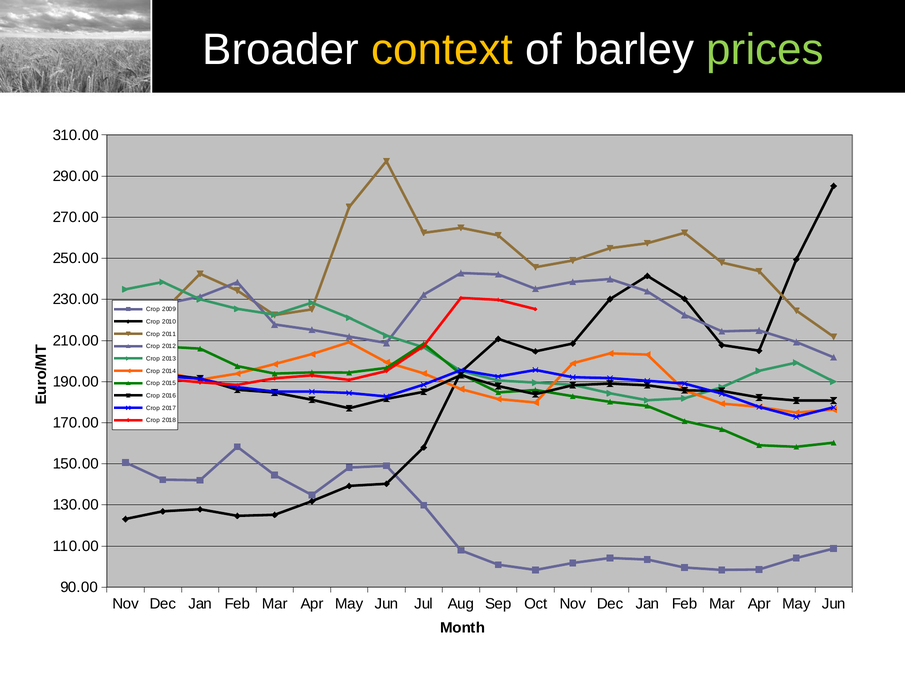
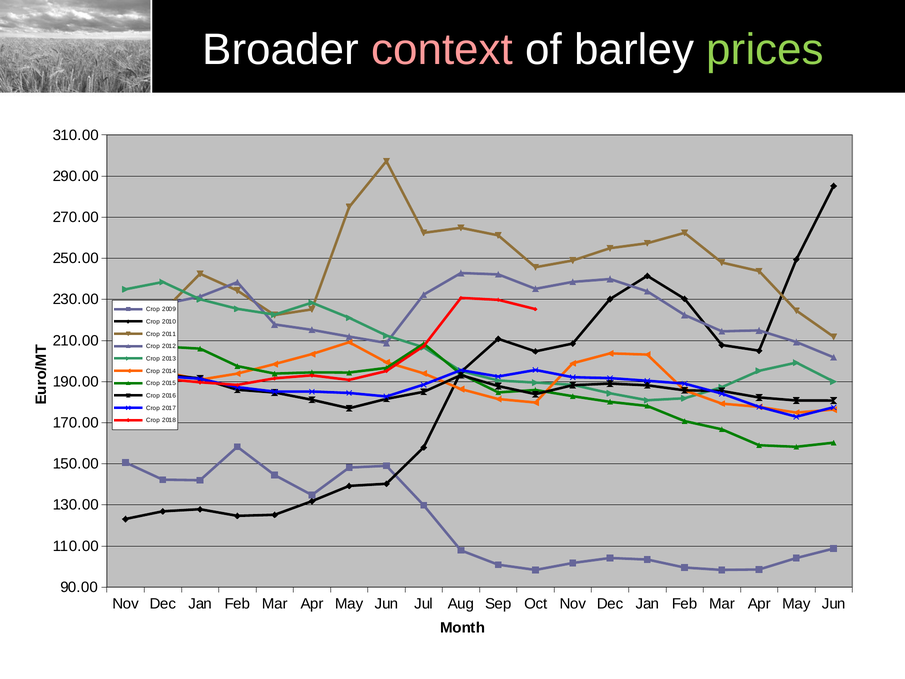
context colour: yellow -> pink
